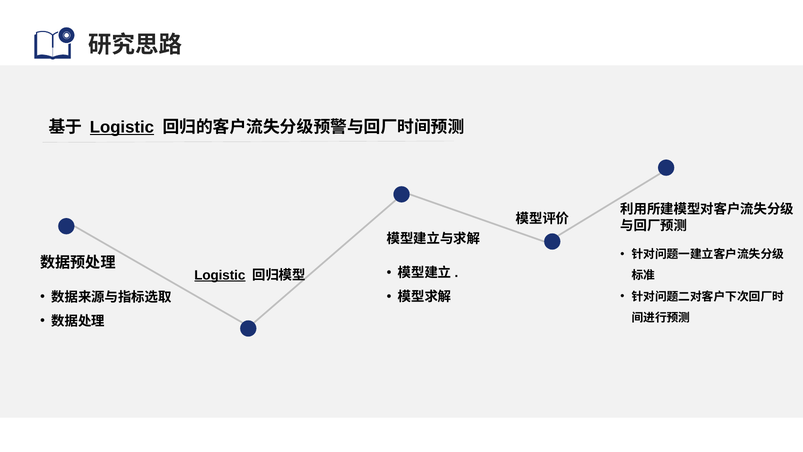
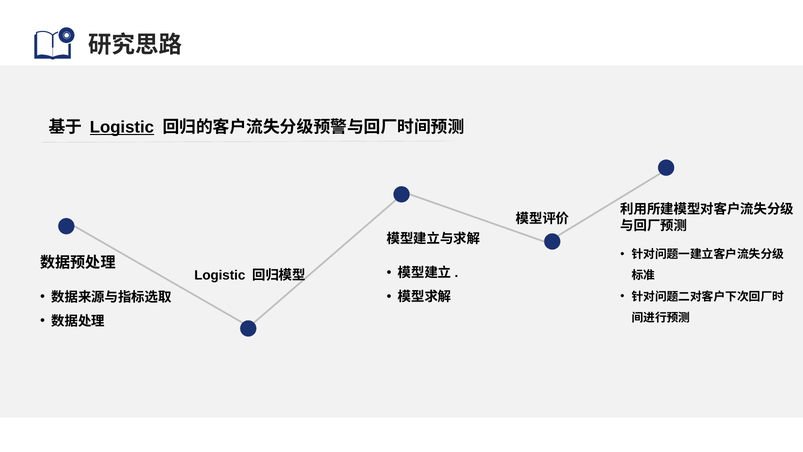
Logistic at (220, 275) underline: present -> none
